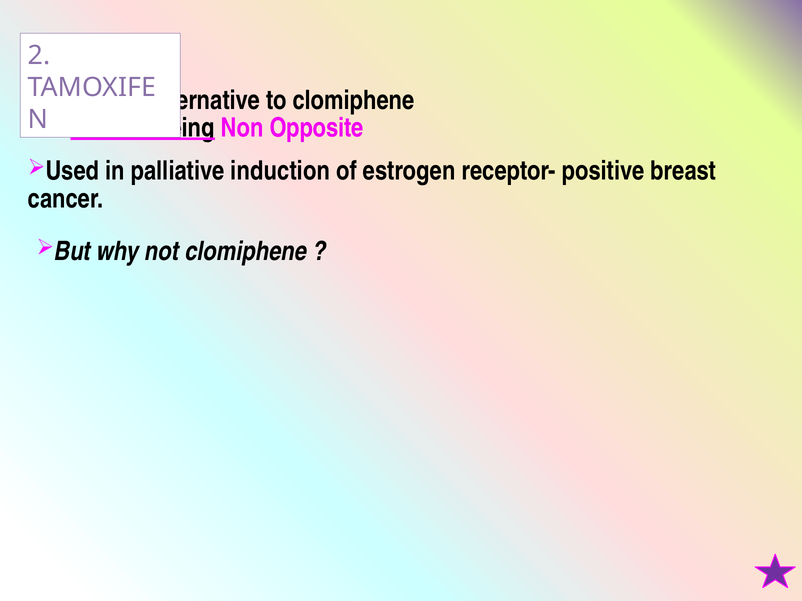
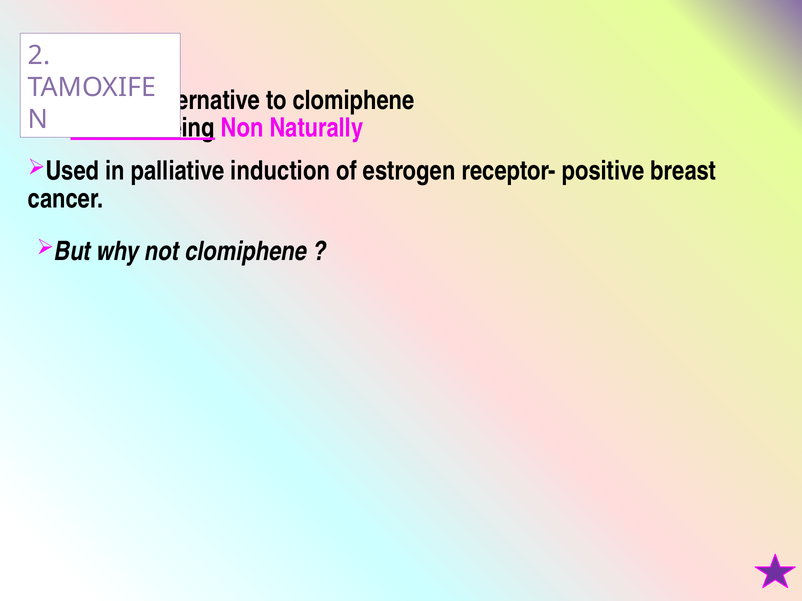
Opposite: Opposite -> Naturally
